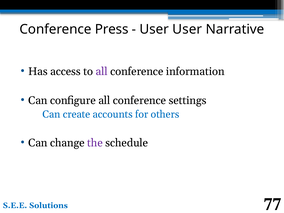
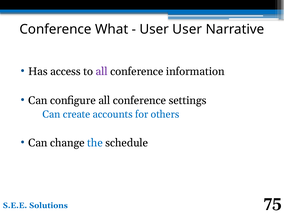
Press: Press -> What
the colour: purple -> blue
77: 77 -> 75
